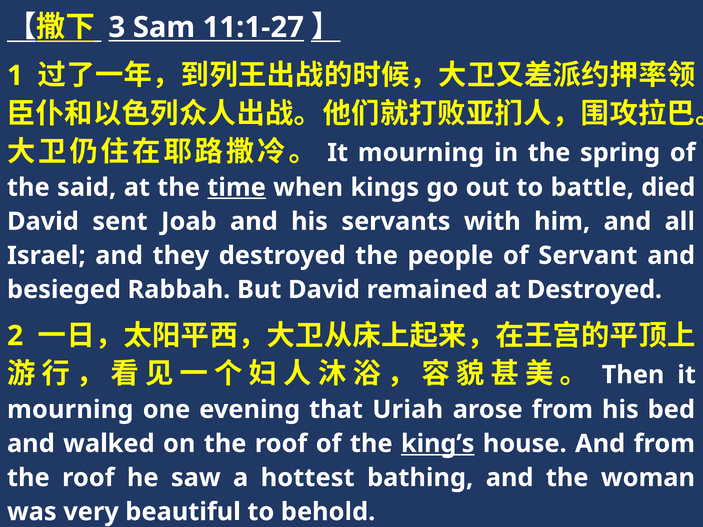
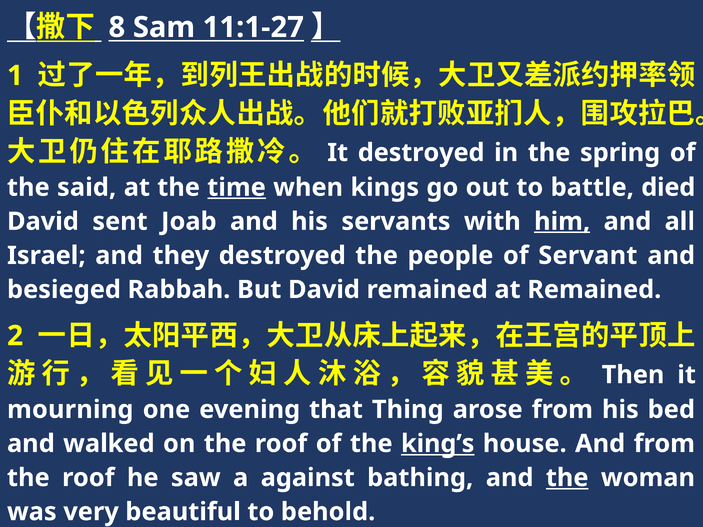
3: 3 -> 8
mourning at (421, 153): mourning -> destroyed
him underline: none -> present
at Destroyed: Destroyed -> Remained
Uriah: Uriah -> Thing
hottest: hottest -> against
the at (567, 478) underline: none -> present
